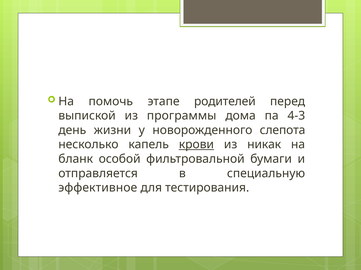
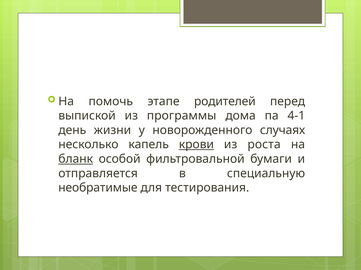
4-3: 4-3 -> 4-1
слепота: слепота -> случаях
никак: никак -> роста
бланк underline: none -> present
эффективное: эффективное -> необратимые
